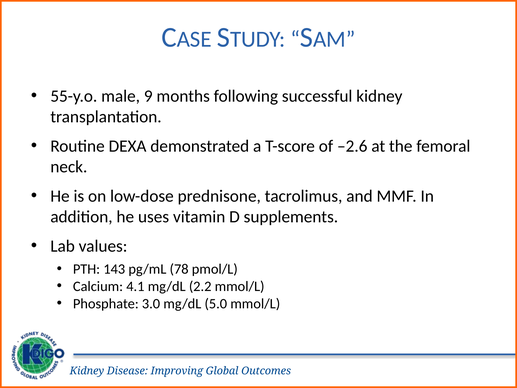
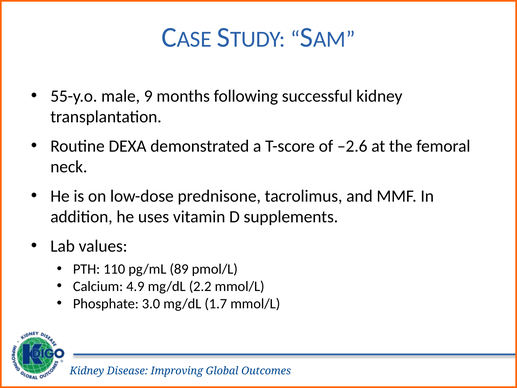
143: 143 -> 110
78: 78 -> 89
4.1: 4.1 -> 4.9
5.0: 5.0 -> 1.7
